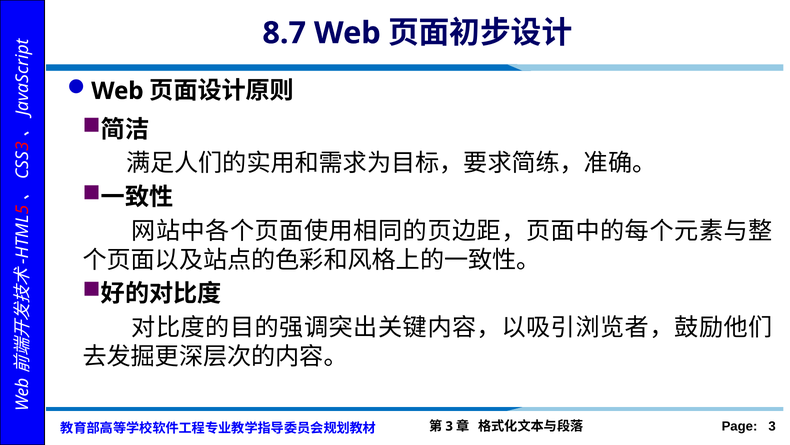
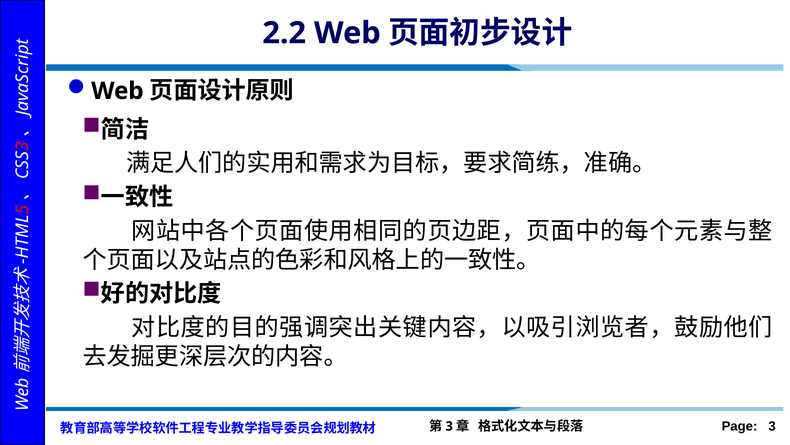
8.7: 8.7 -> 2.2
